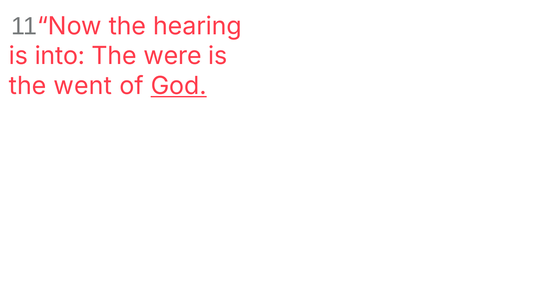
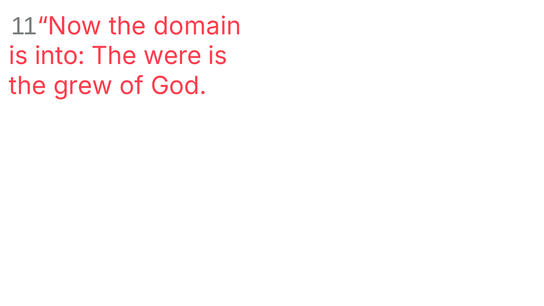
hearing: hearing -> domain
went: went -> grew
God underline: present -> none
